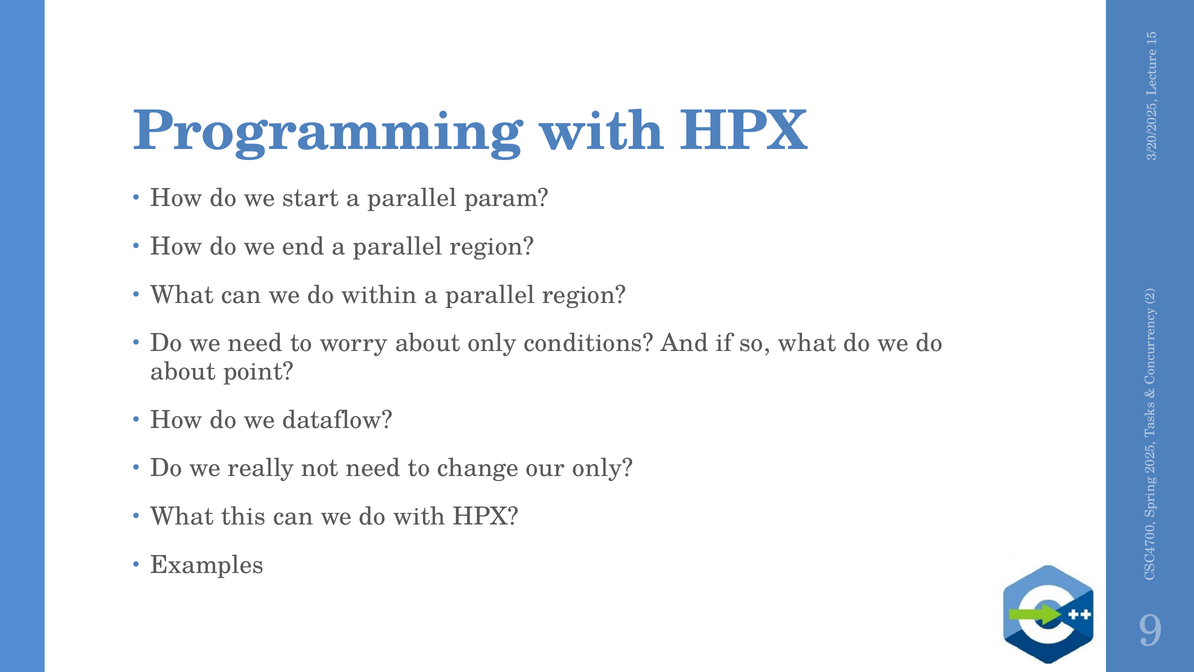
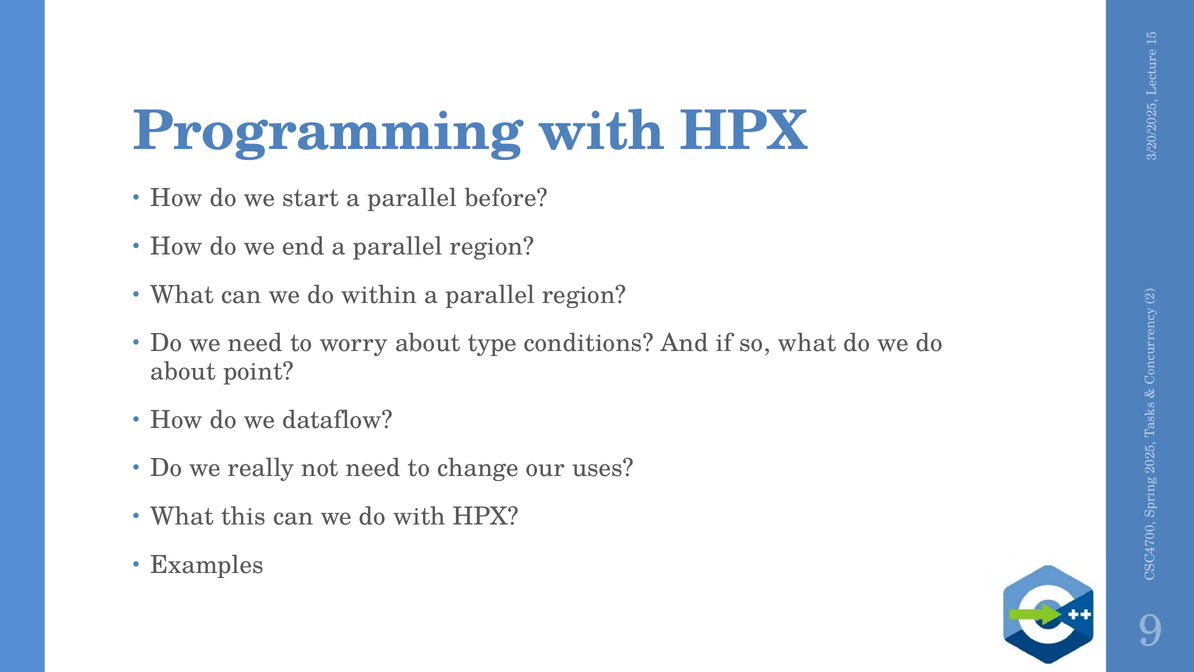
param: param -> before
about only: only -> type
our only: only -> uses
